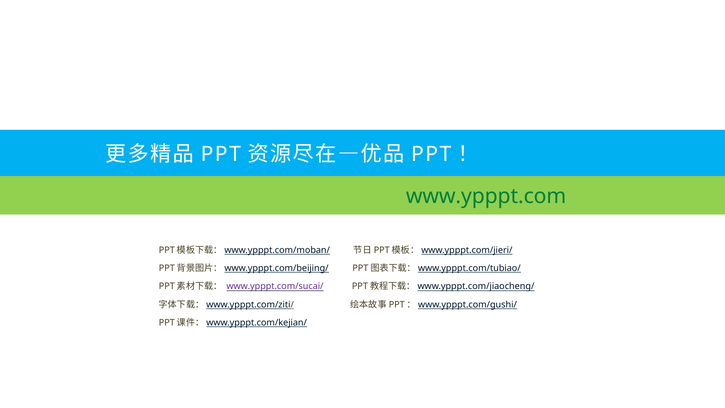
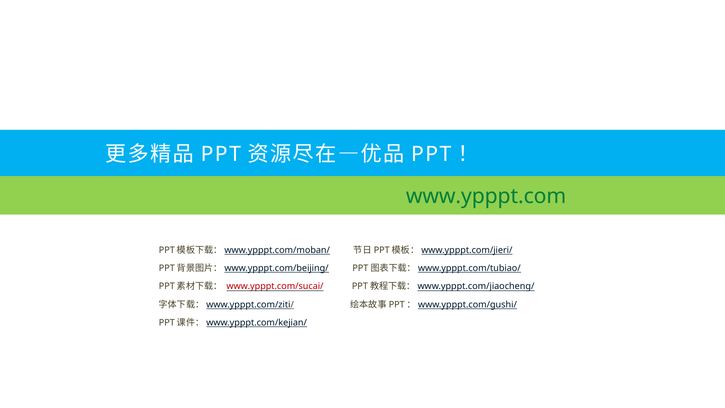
www.ypppt.com/sucai/ colour: purple -> red
